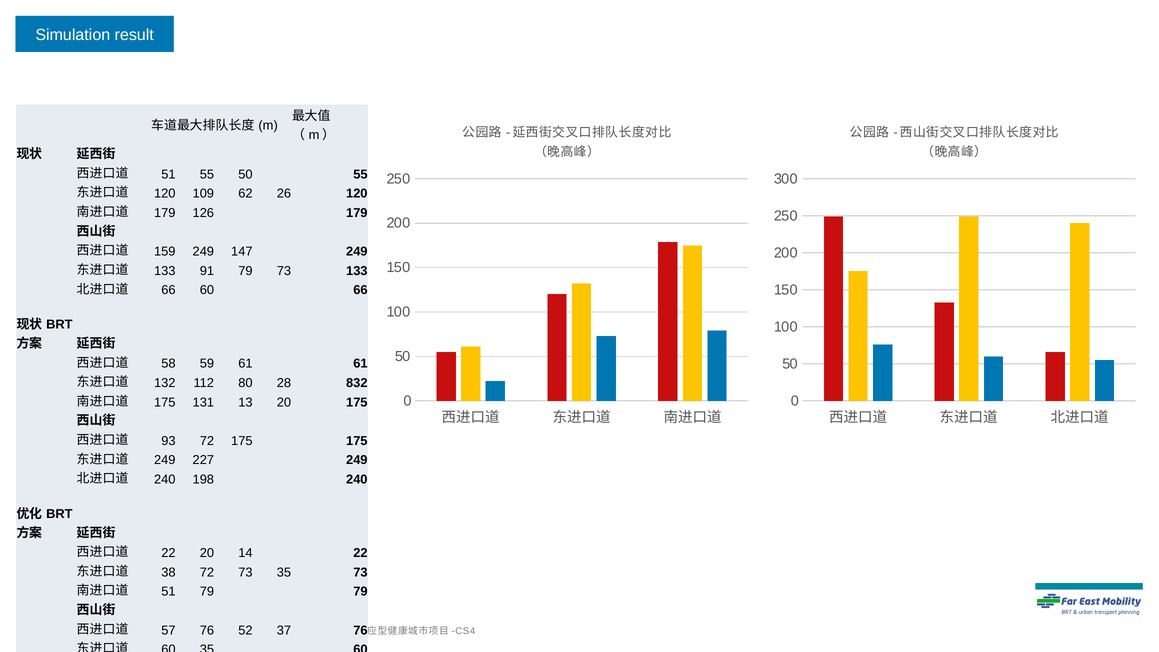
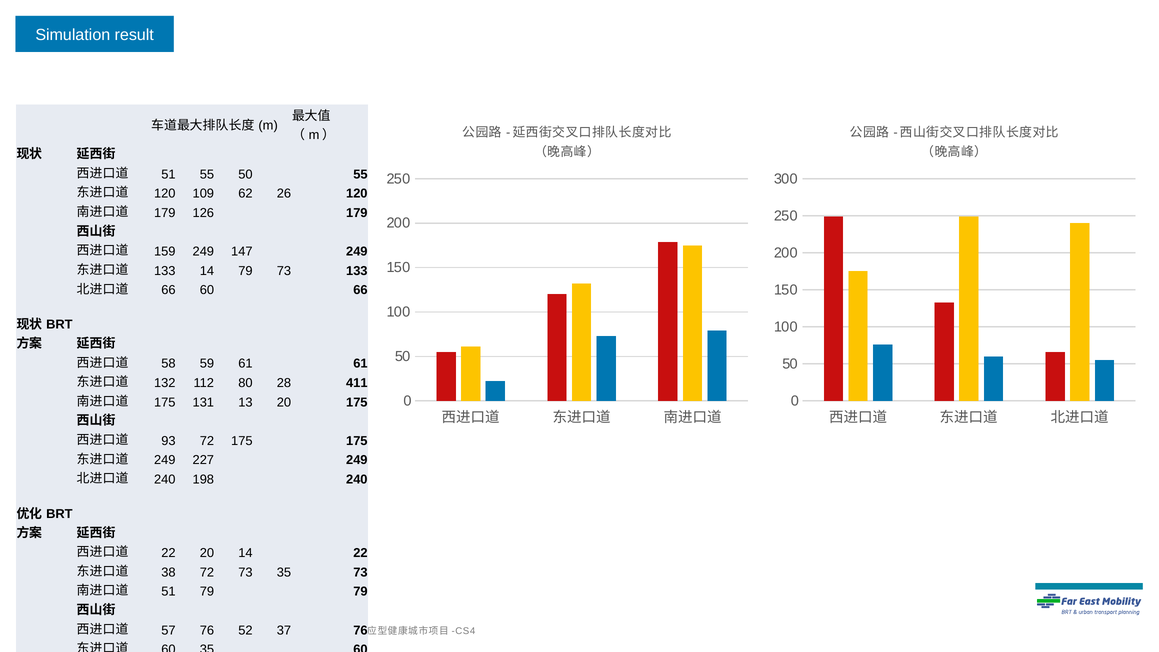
133 91: 91 -> 14
832: 832 -> 411
